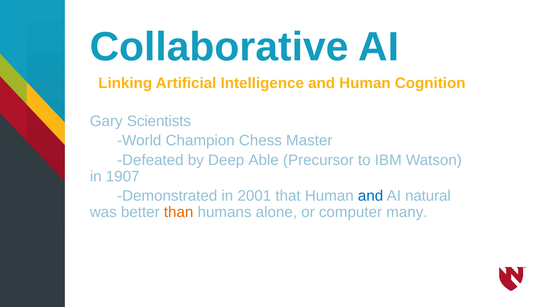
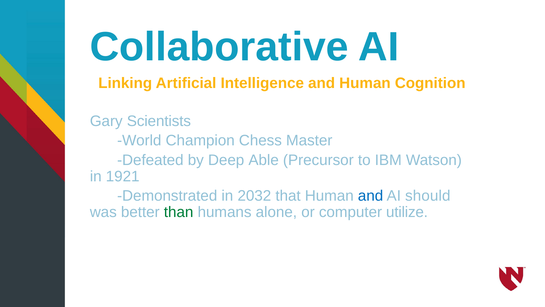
1907: 1907 -> 1921
2001: 2001 -> 2032
natural: natural -> should
than colour: orange -> green
many: many -> utilize
